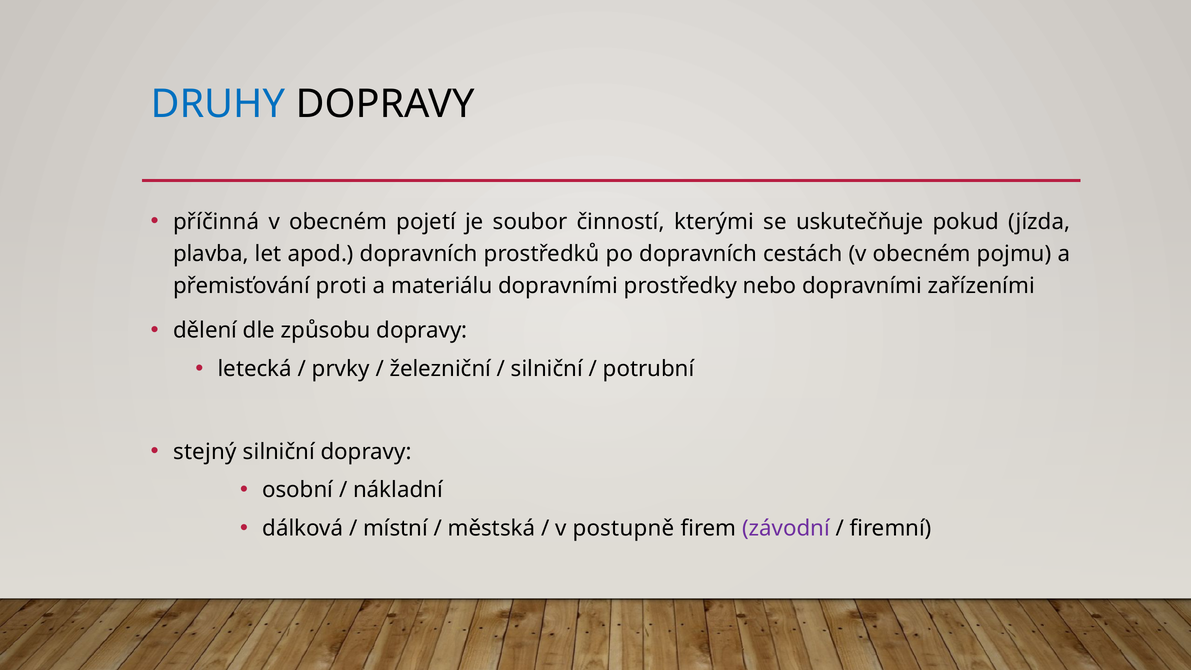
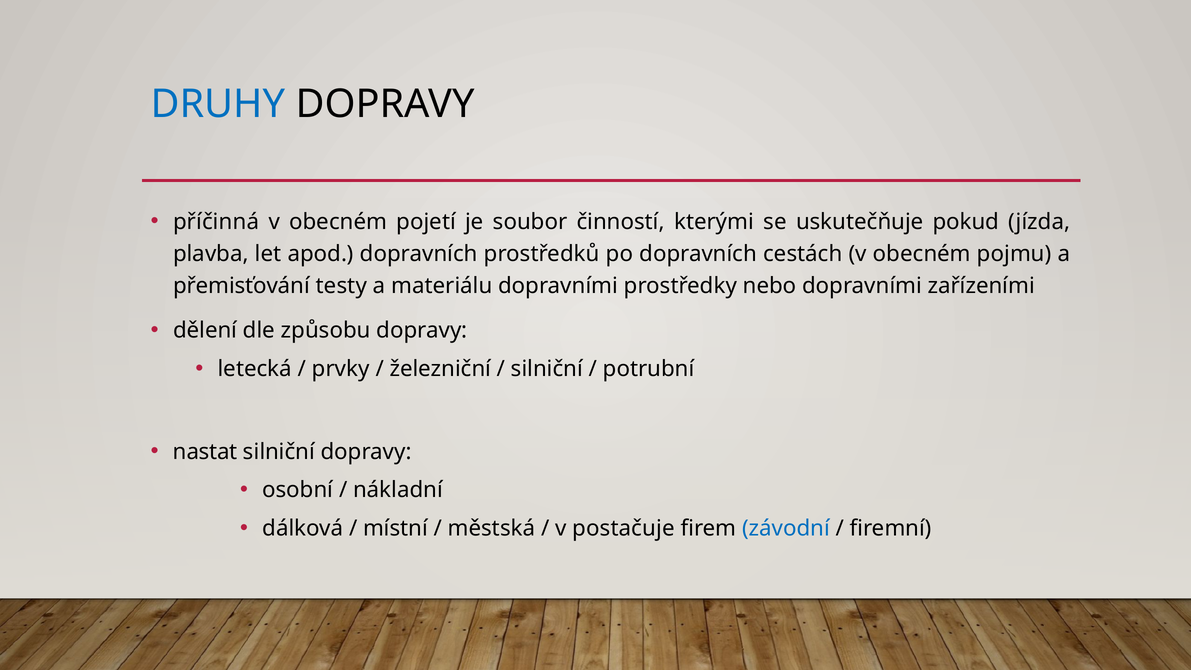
proti: proti -> testy
stejný: stejný -> nastat
postupně: postupně -> postačuje
závodní colour: purple -> blue
